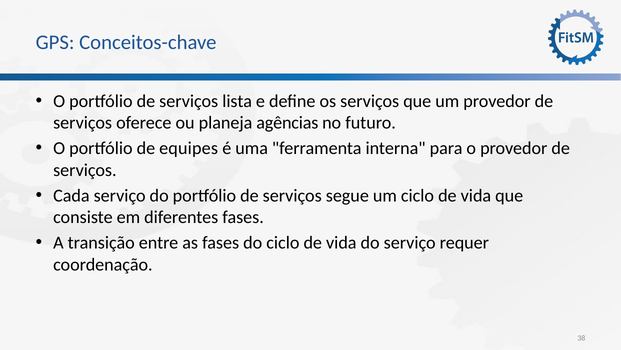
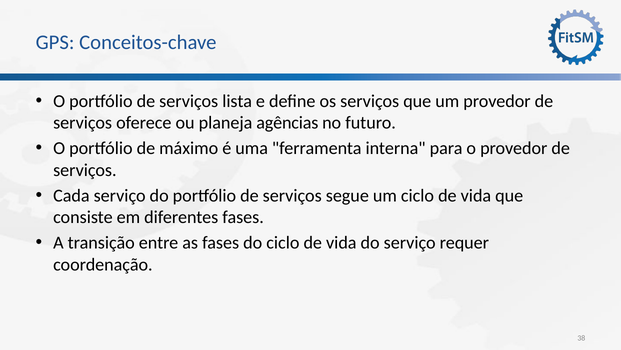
equipes: equipes -> máximo
